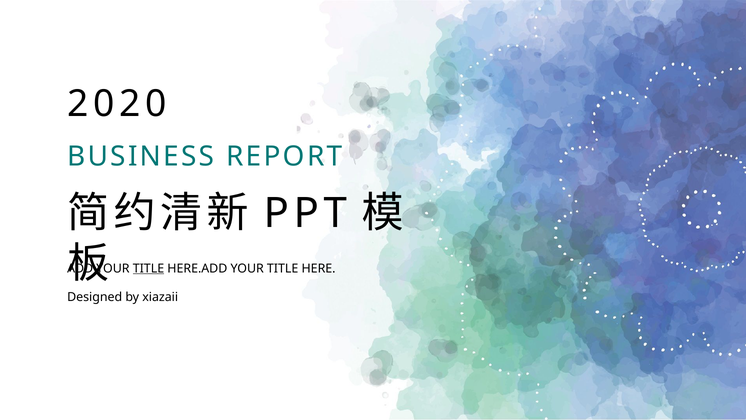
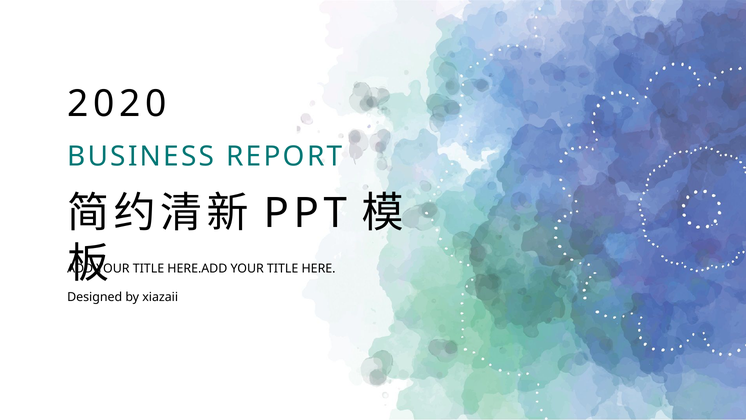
TITLE at (148, 268) underline: present -> none
